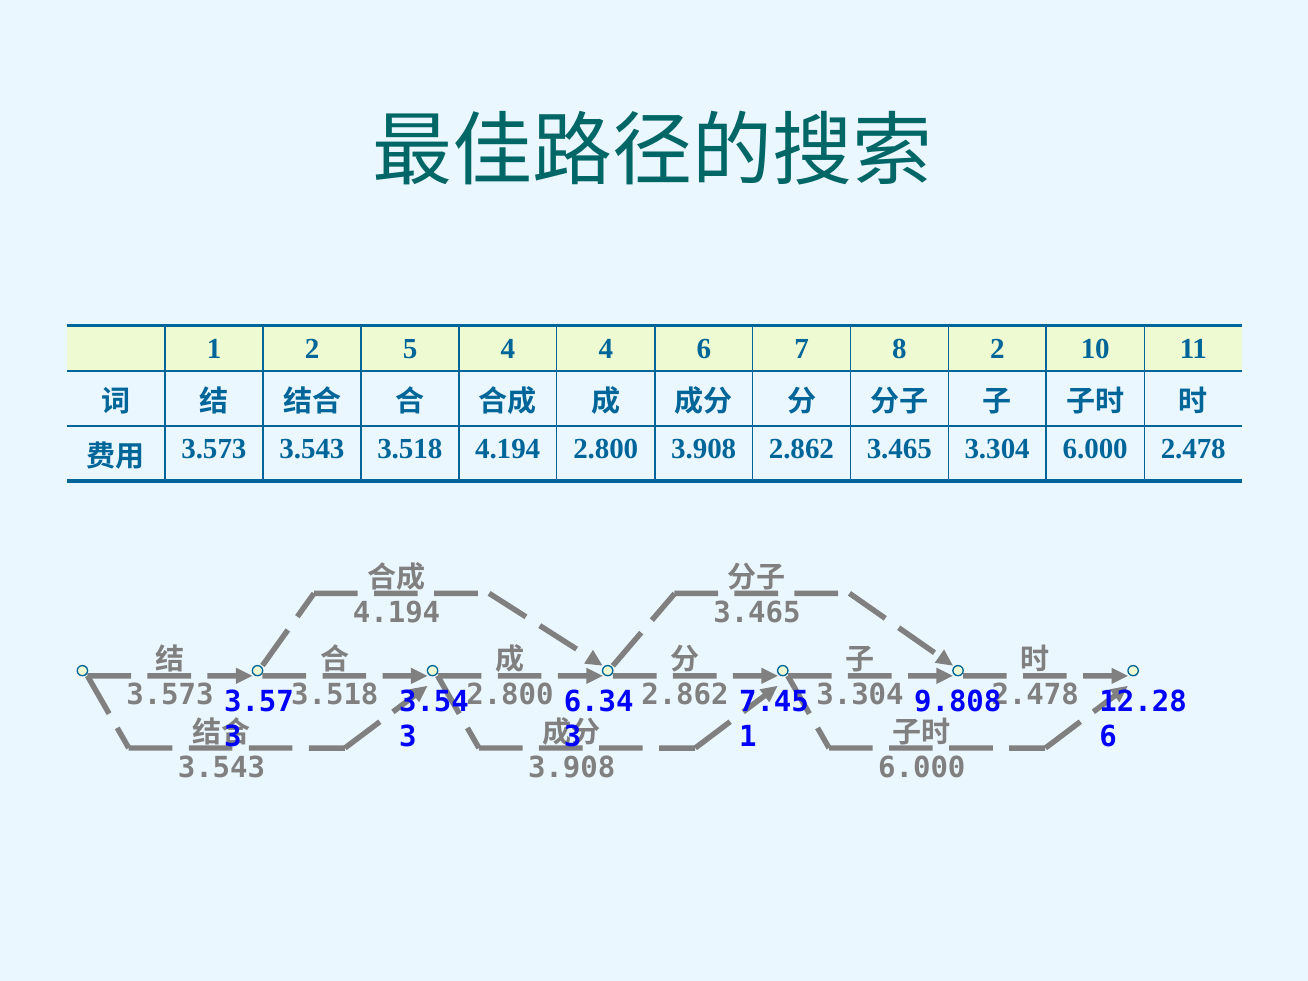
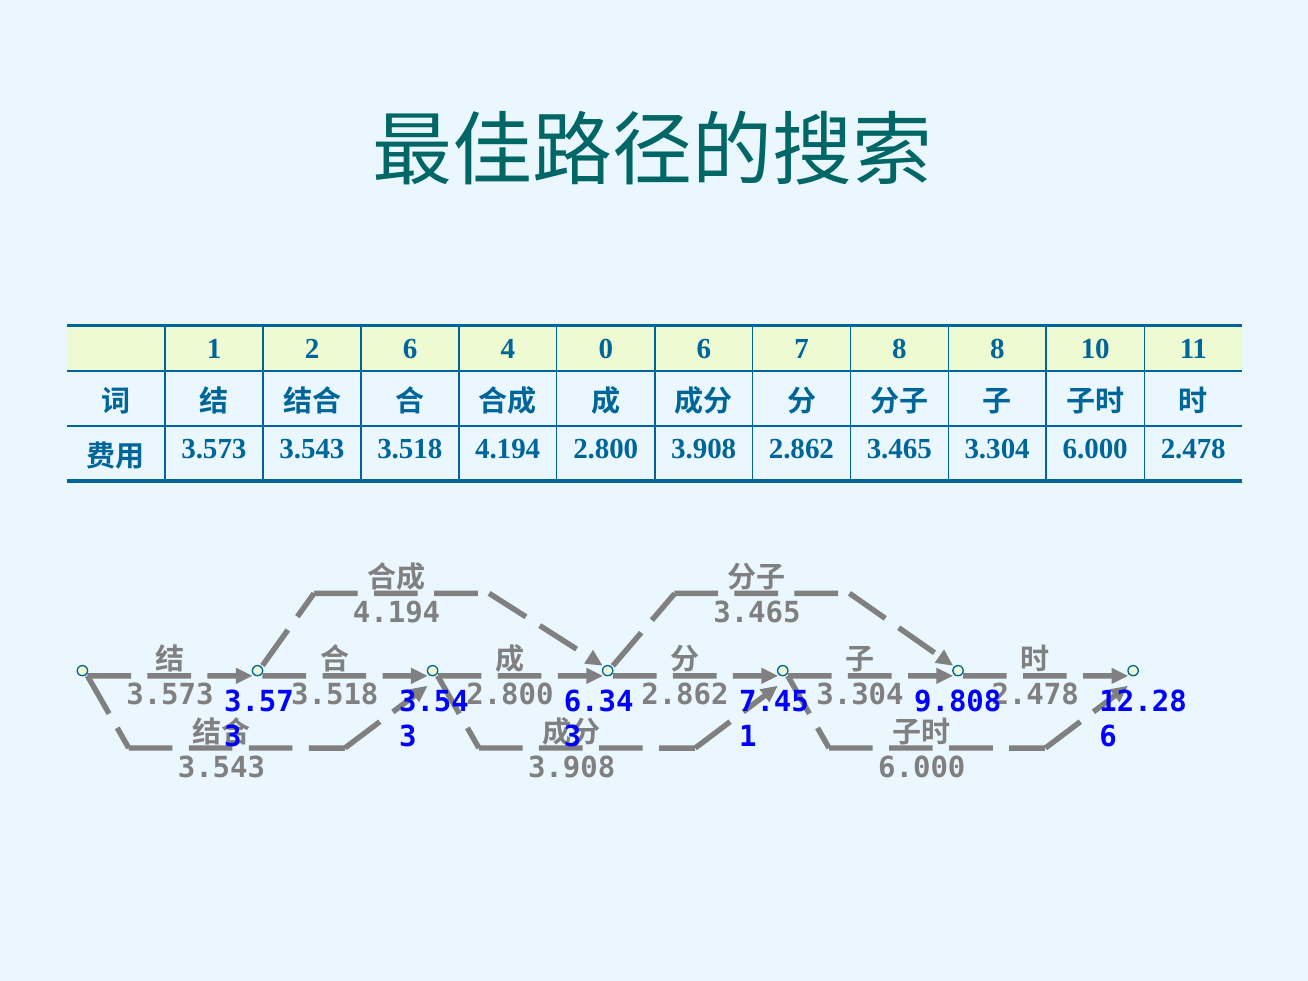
2 5: 5 -> 6
4 4: 4 -> 0
8 2: 2 -> 8
